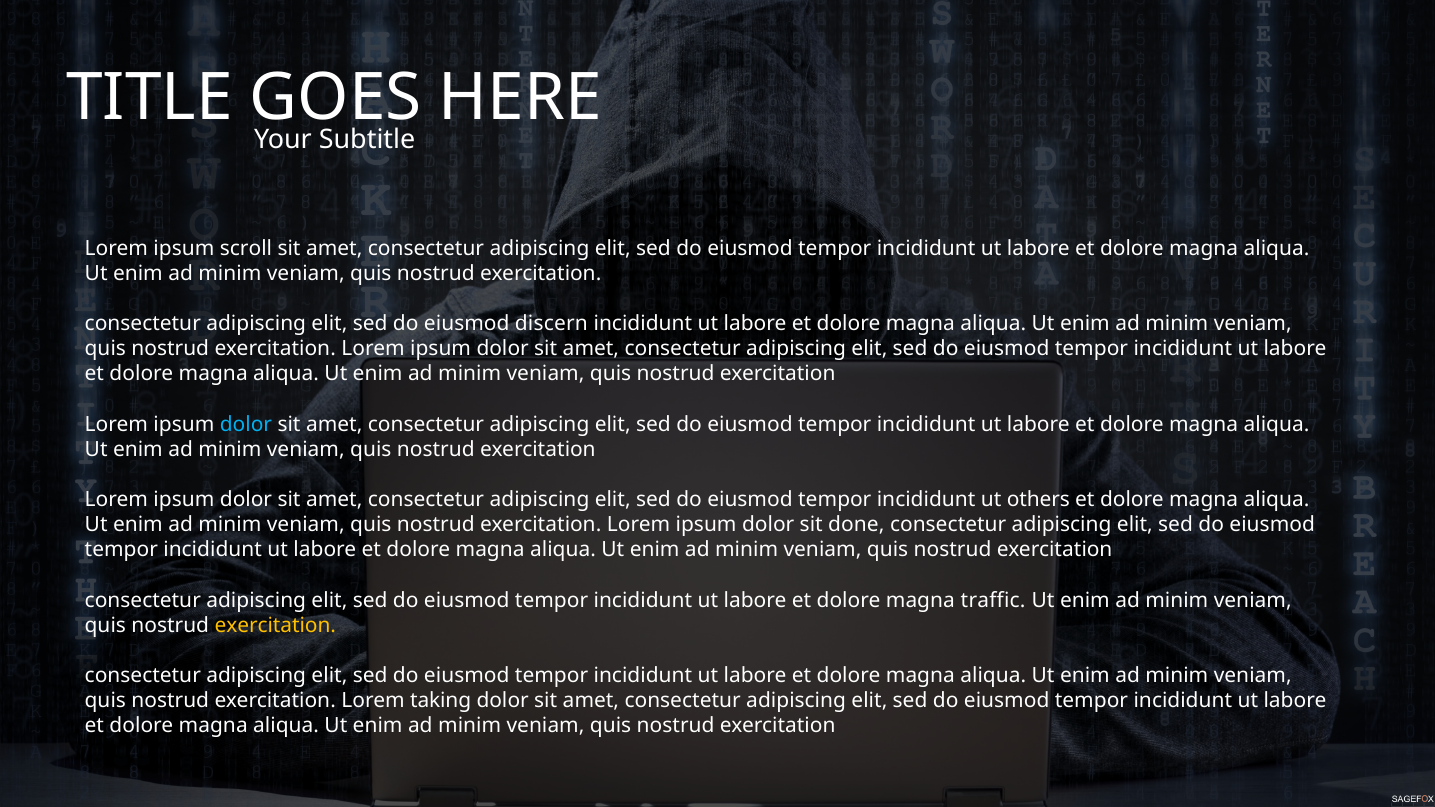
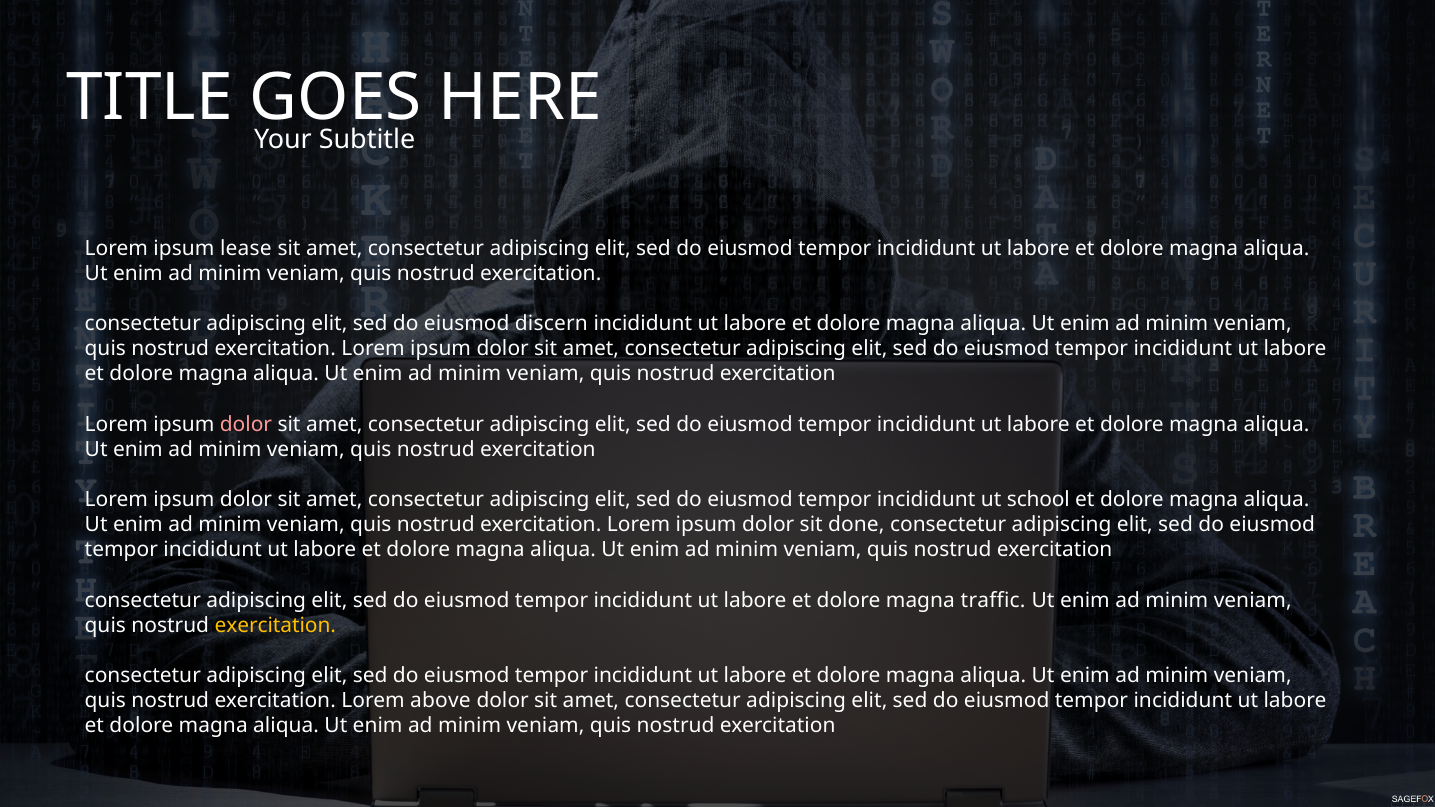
scroll: scroll -> lease
dolor at (246, 424) colour: light blue -> pink
others: others -> school
taking: taking -> above
